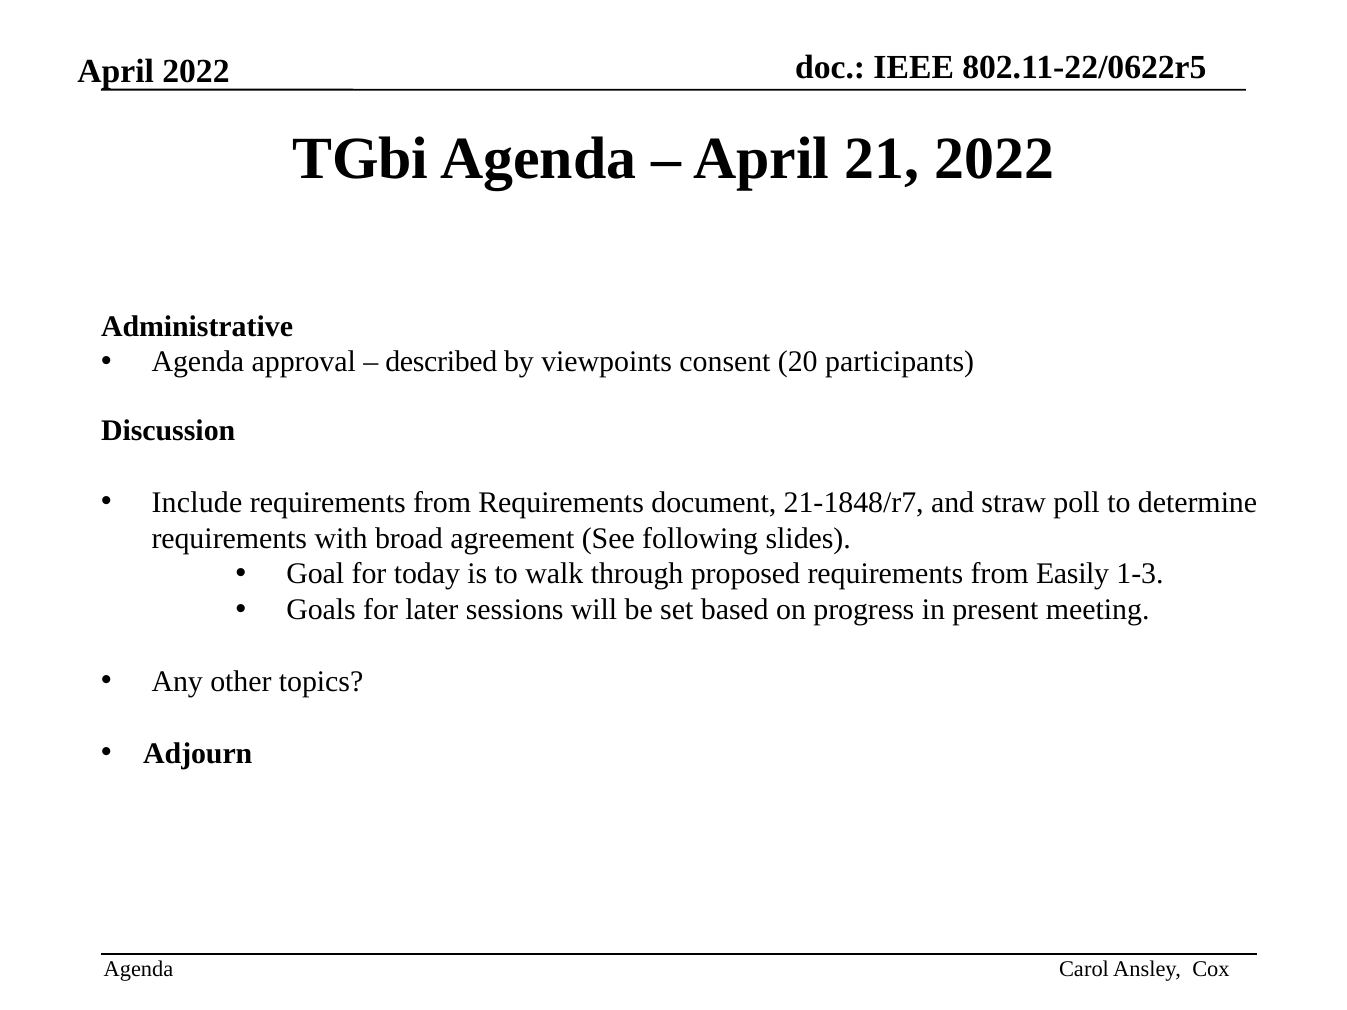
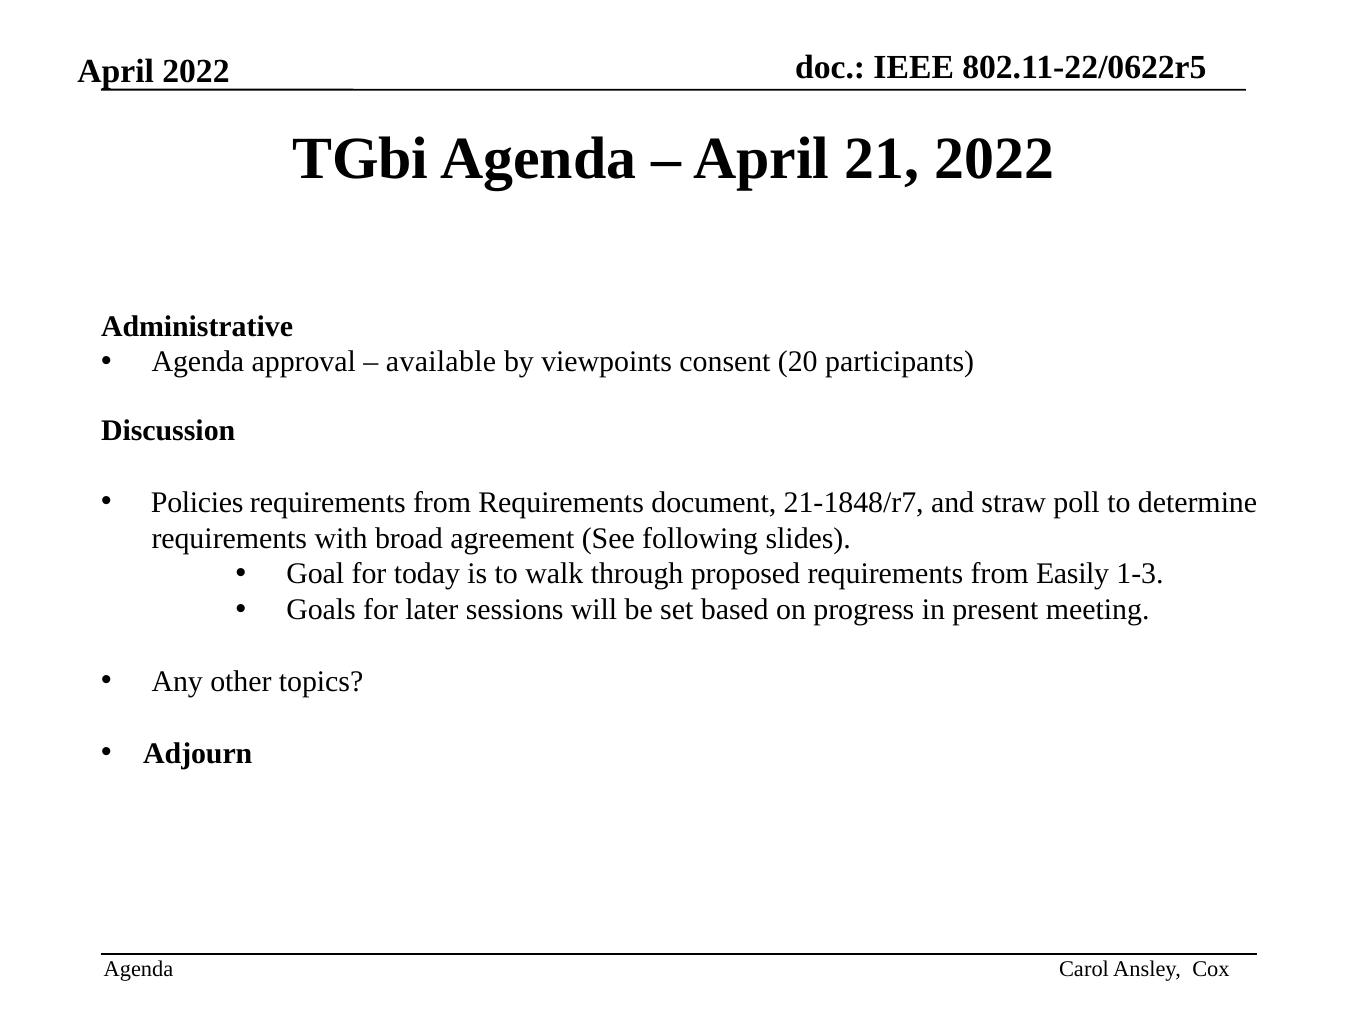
described: described -> available
Include: Include -> Policies
